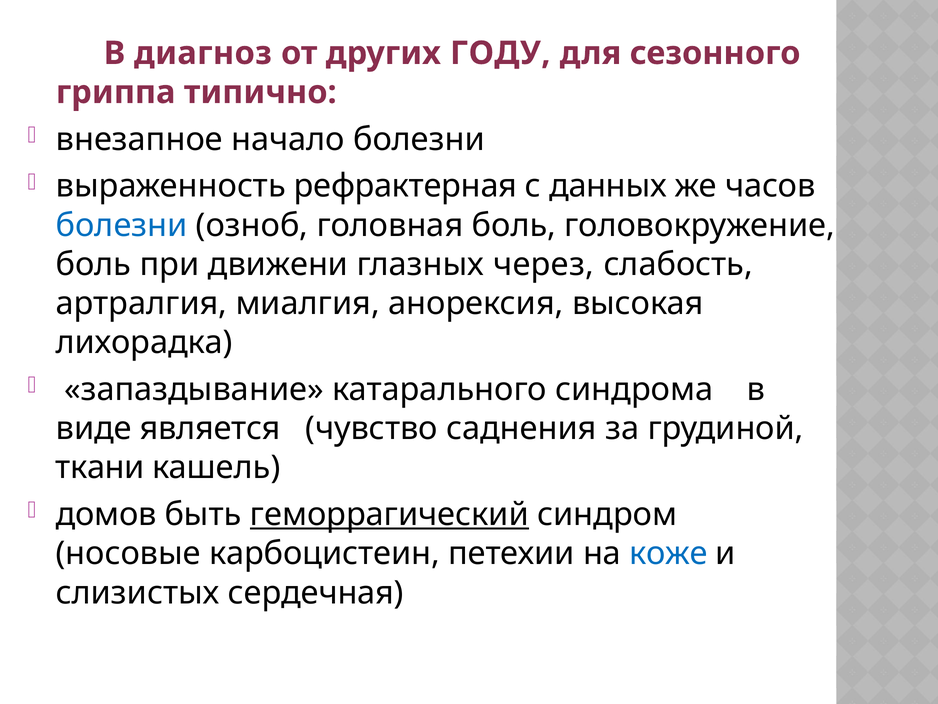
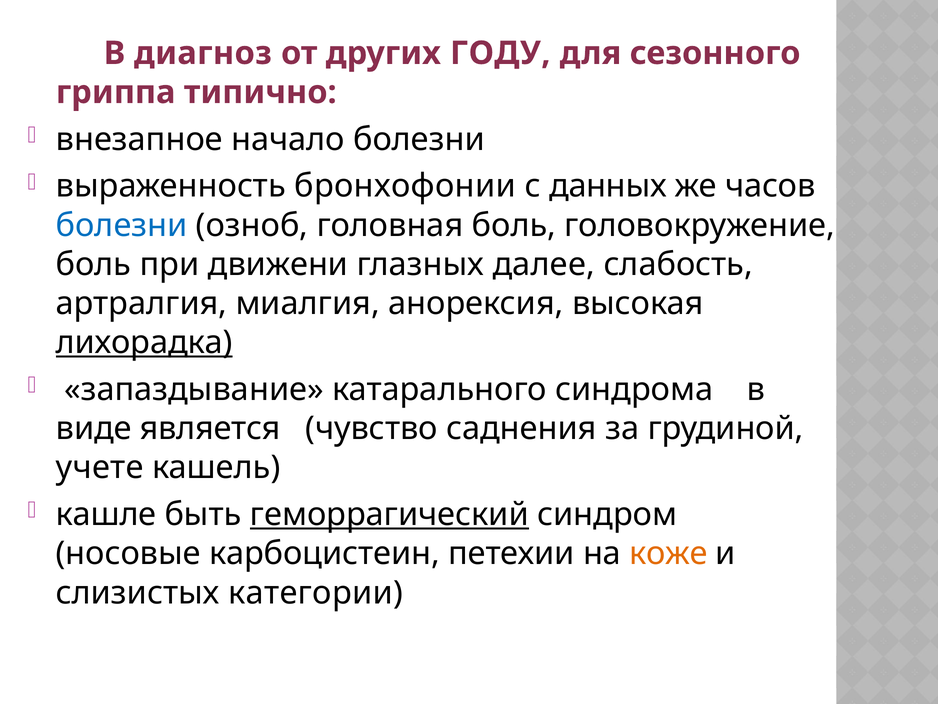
рефрактерная: рефрактерная -> бронхофонии
через: через -> далее
лихорадка underline: none -> present
ткани: ткани -> учете
домов: домов -> кашле
коже colour: blue -> orange
сердечная: сердечная -> категории
